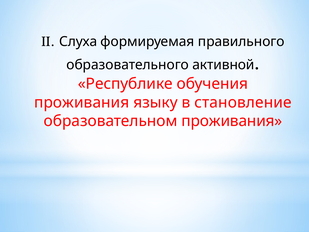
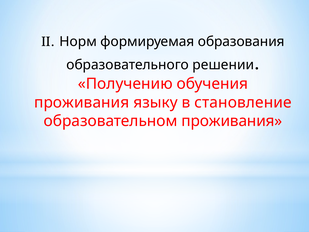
Слуха: Слуха -> Норм
правильного: правильного -> образования
активной: активной -> решении
Республике: Республике -> Получению
